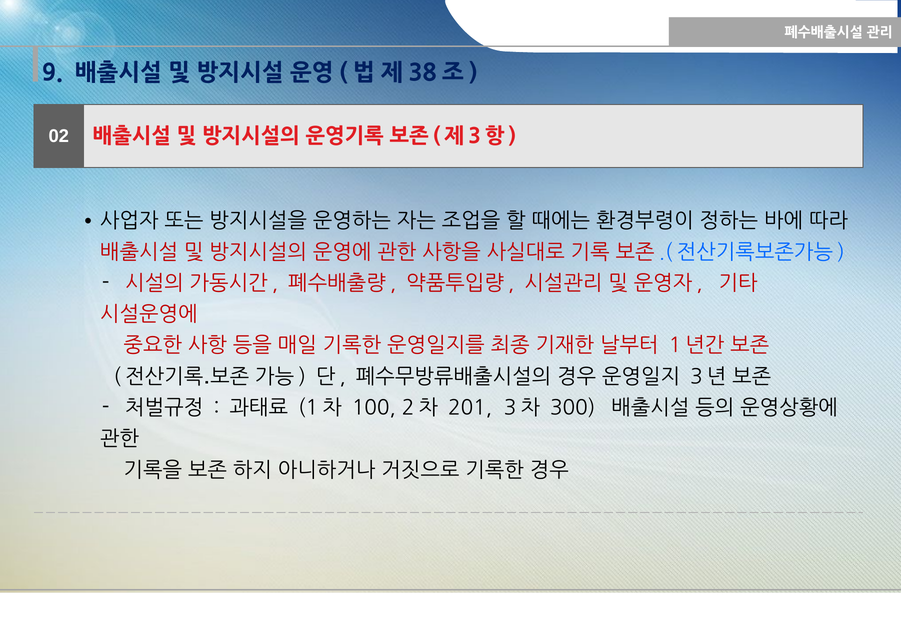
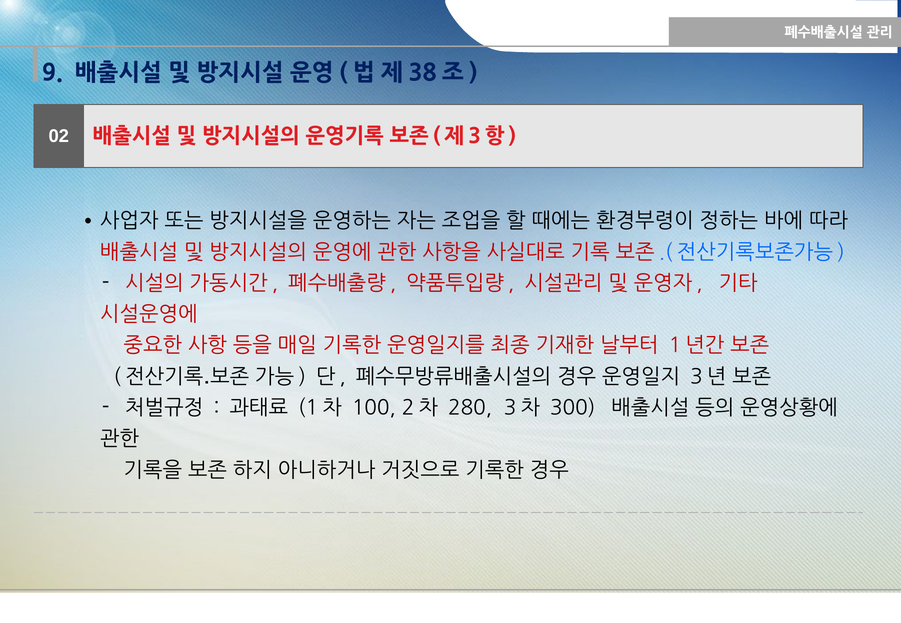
201: 201 -> 280
